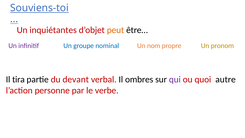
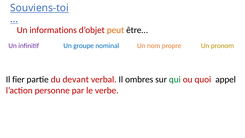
inquiétantes: inquiétantes -> informations
tira: tira -> fier
qui colour: purple -> green
autre: autre -> appel
